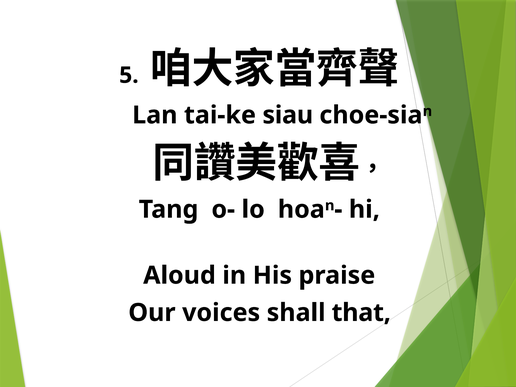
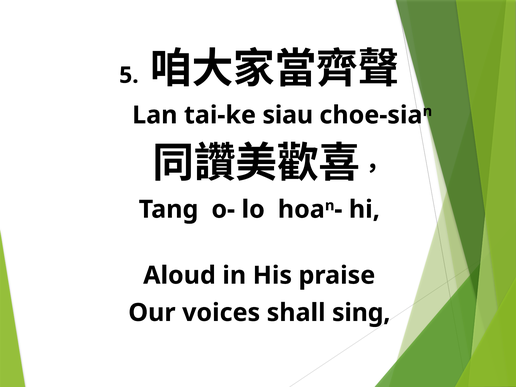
that: that -> sing
